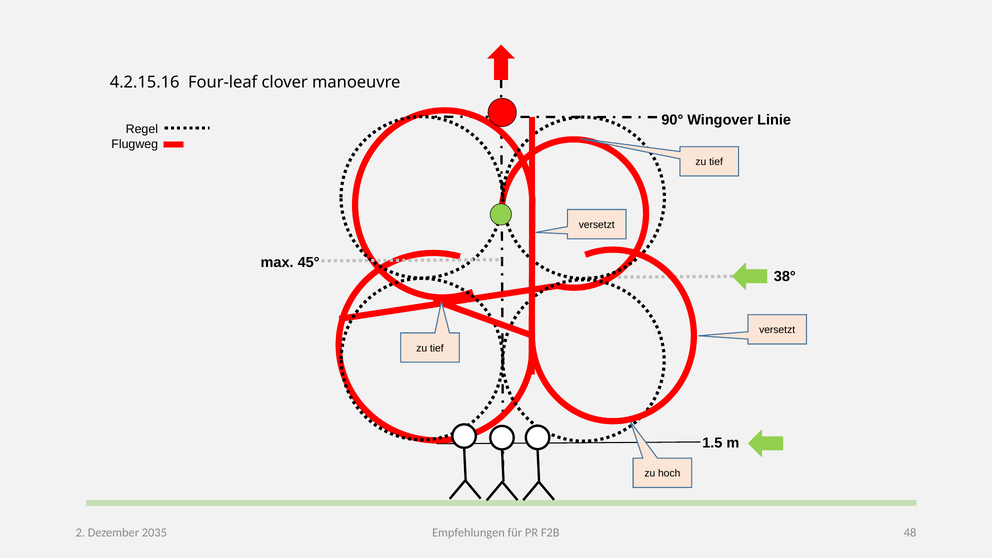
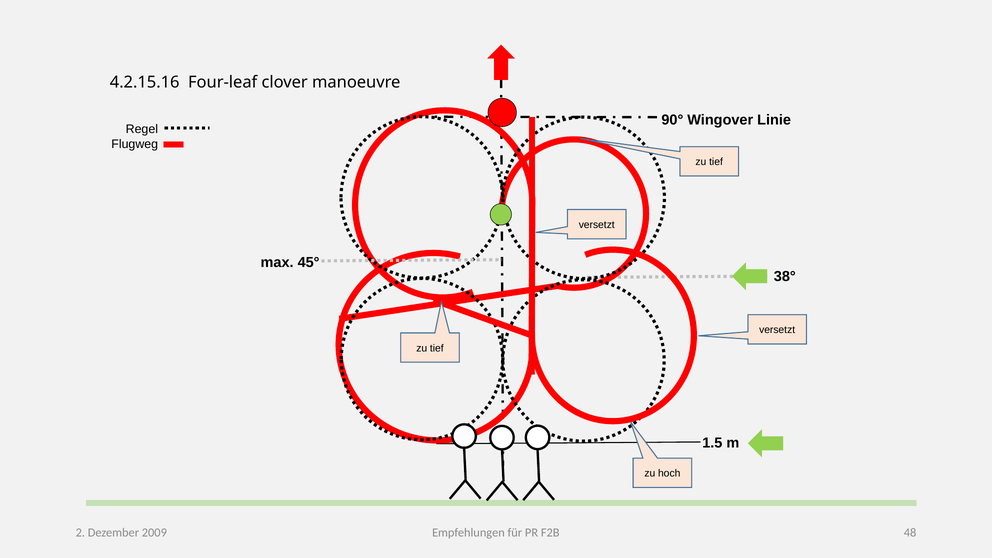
2035: 2035 -> 2009
